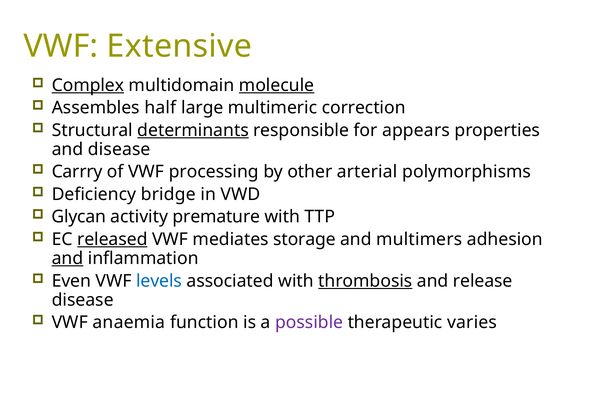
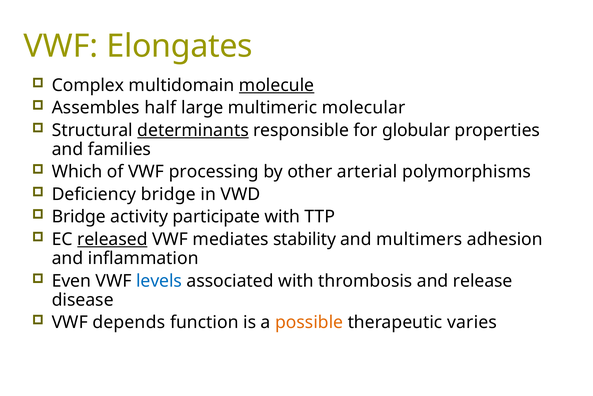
Extensive: Extensive -> Elongates
Complex underline: present -> none
correction: correction -> molecular
appears: appears -> globular
and disease: disease -> families
Carrry: Carrry -> Which
Glycan at (79, 216): Glycan -> Bridge
premature: premature -> participate
storage: storage -> stability
and at (68, 258) underline: present -> none
thrombosis underline: present -> none
anaemia: anaemia -> depends
possible colour: purple -> orange
